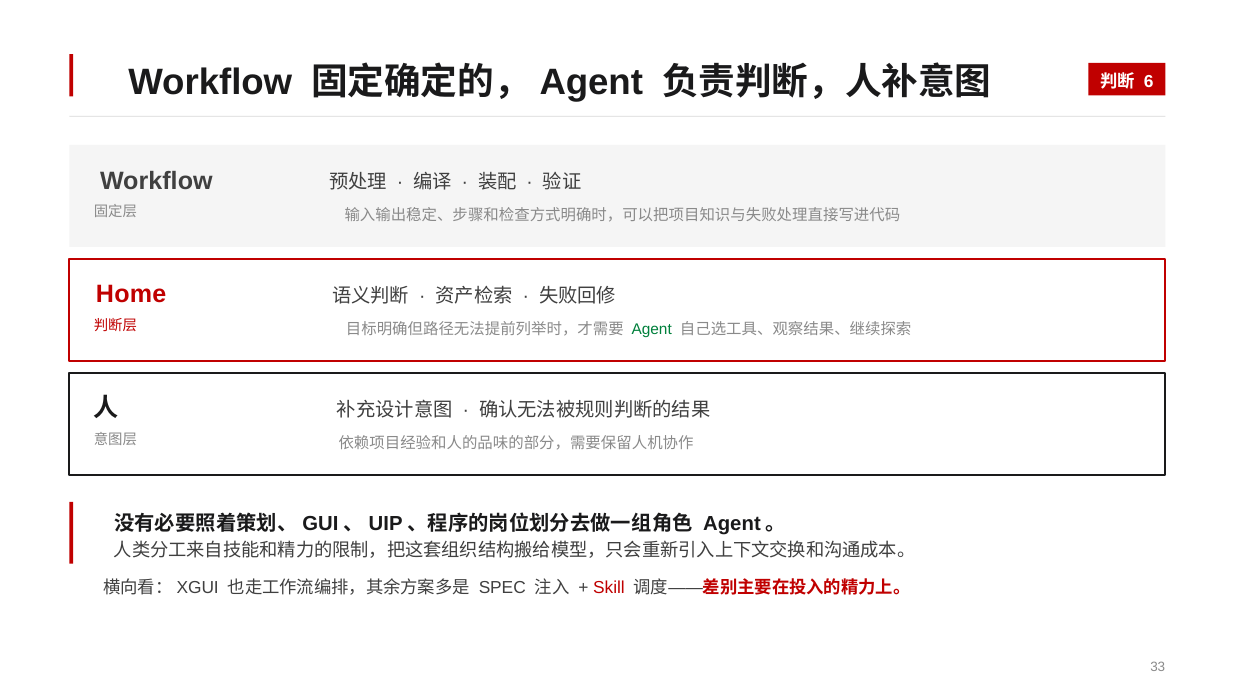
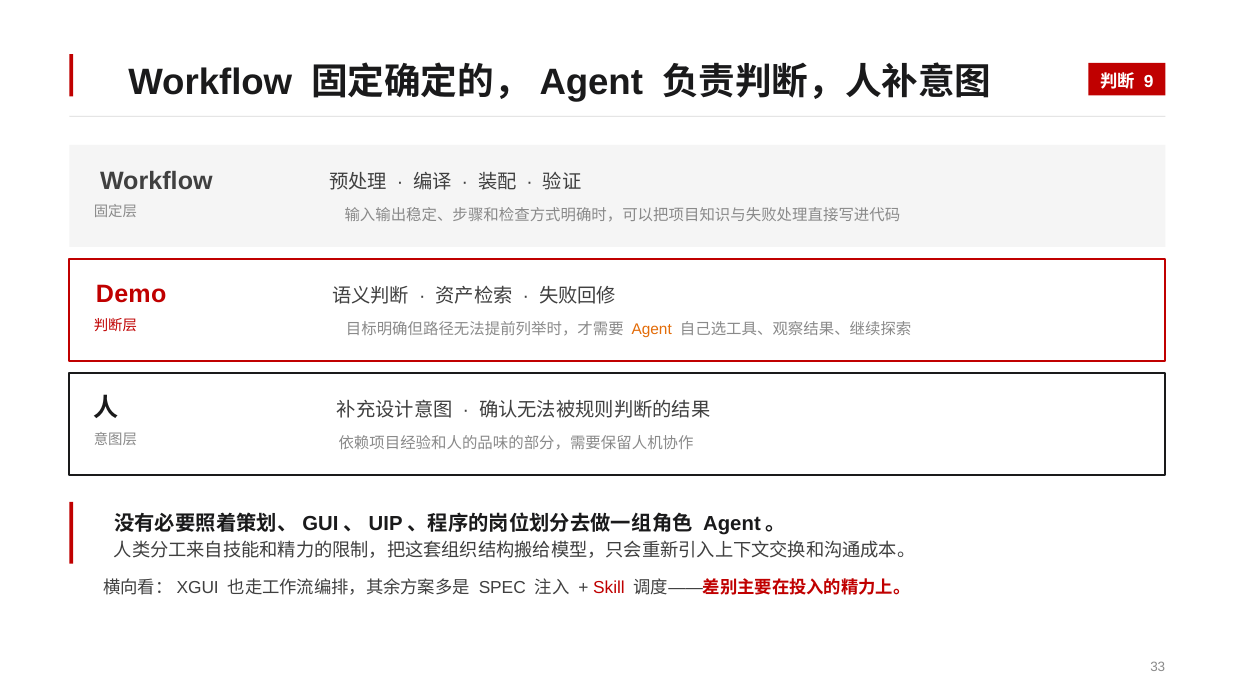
6: 6 -> 9
Home: Home -> Demo
Agent at (652, 329) colour: green -> orange
